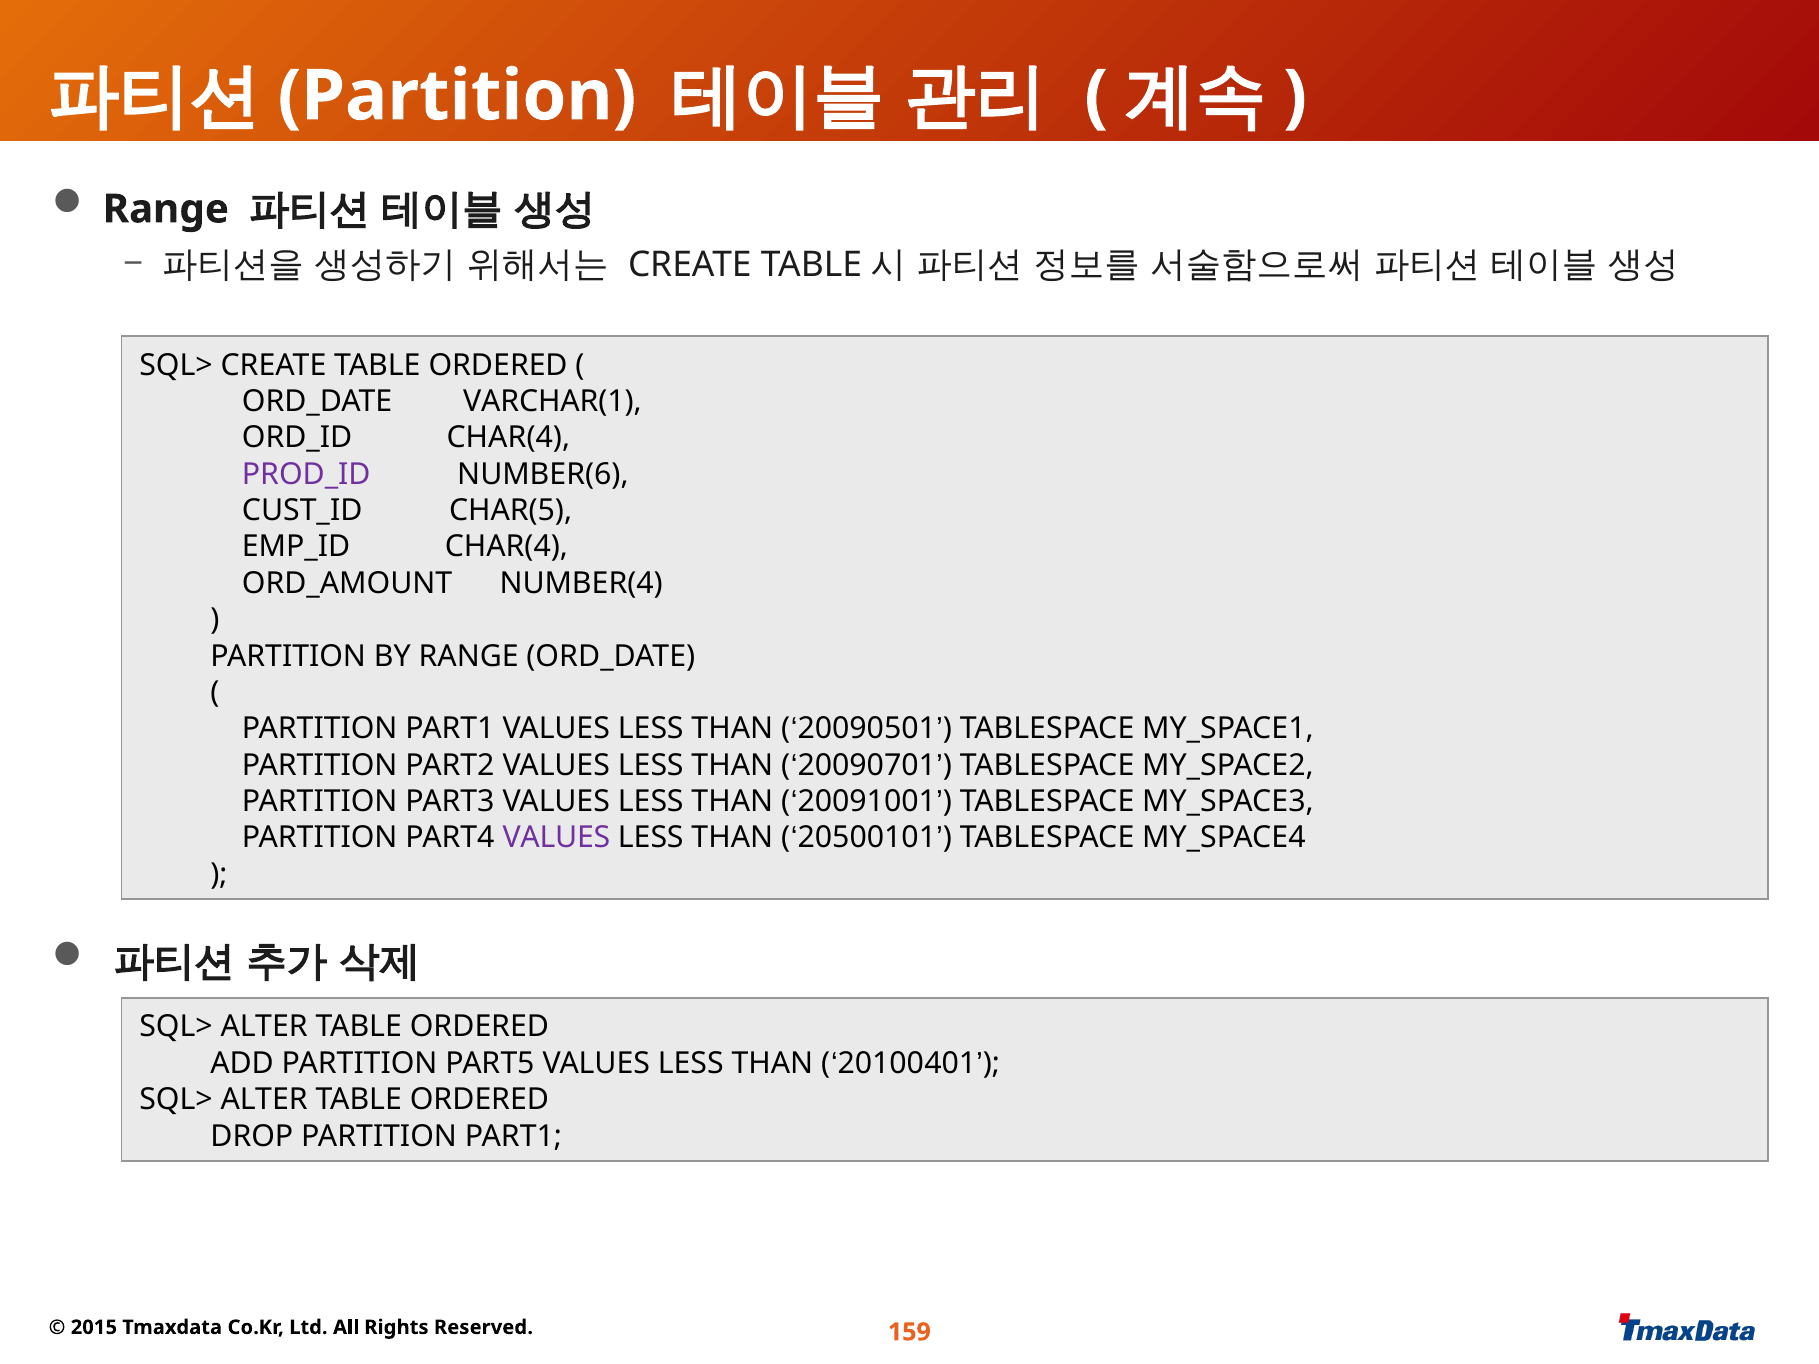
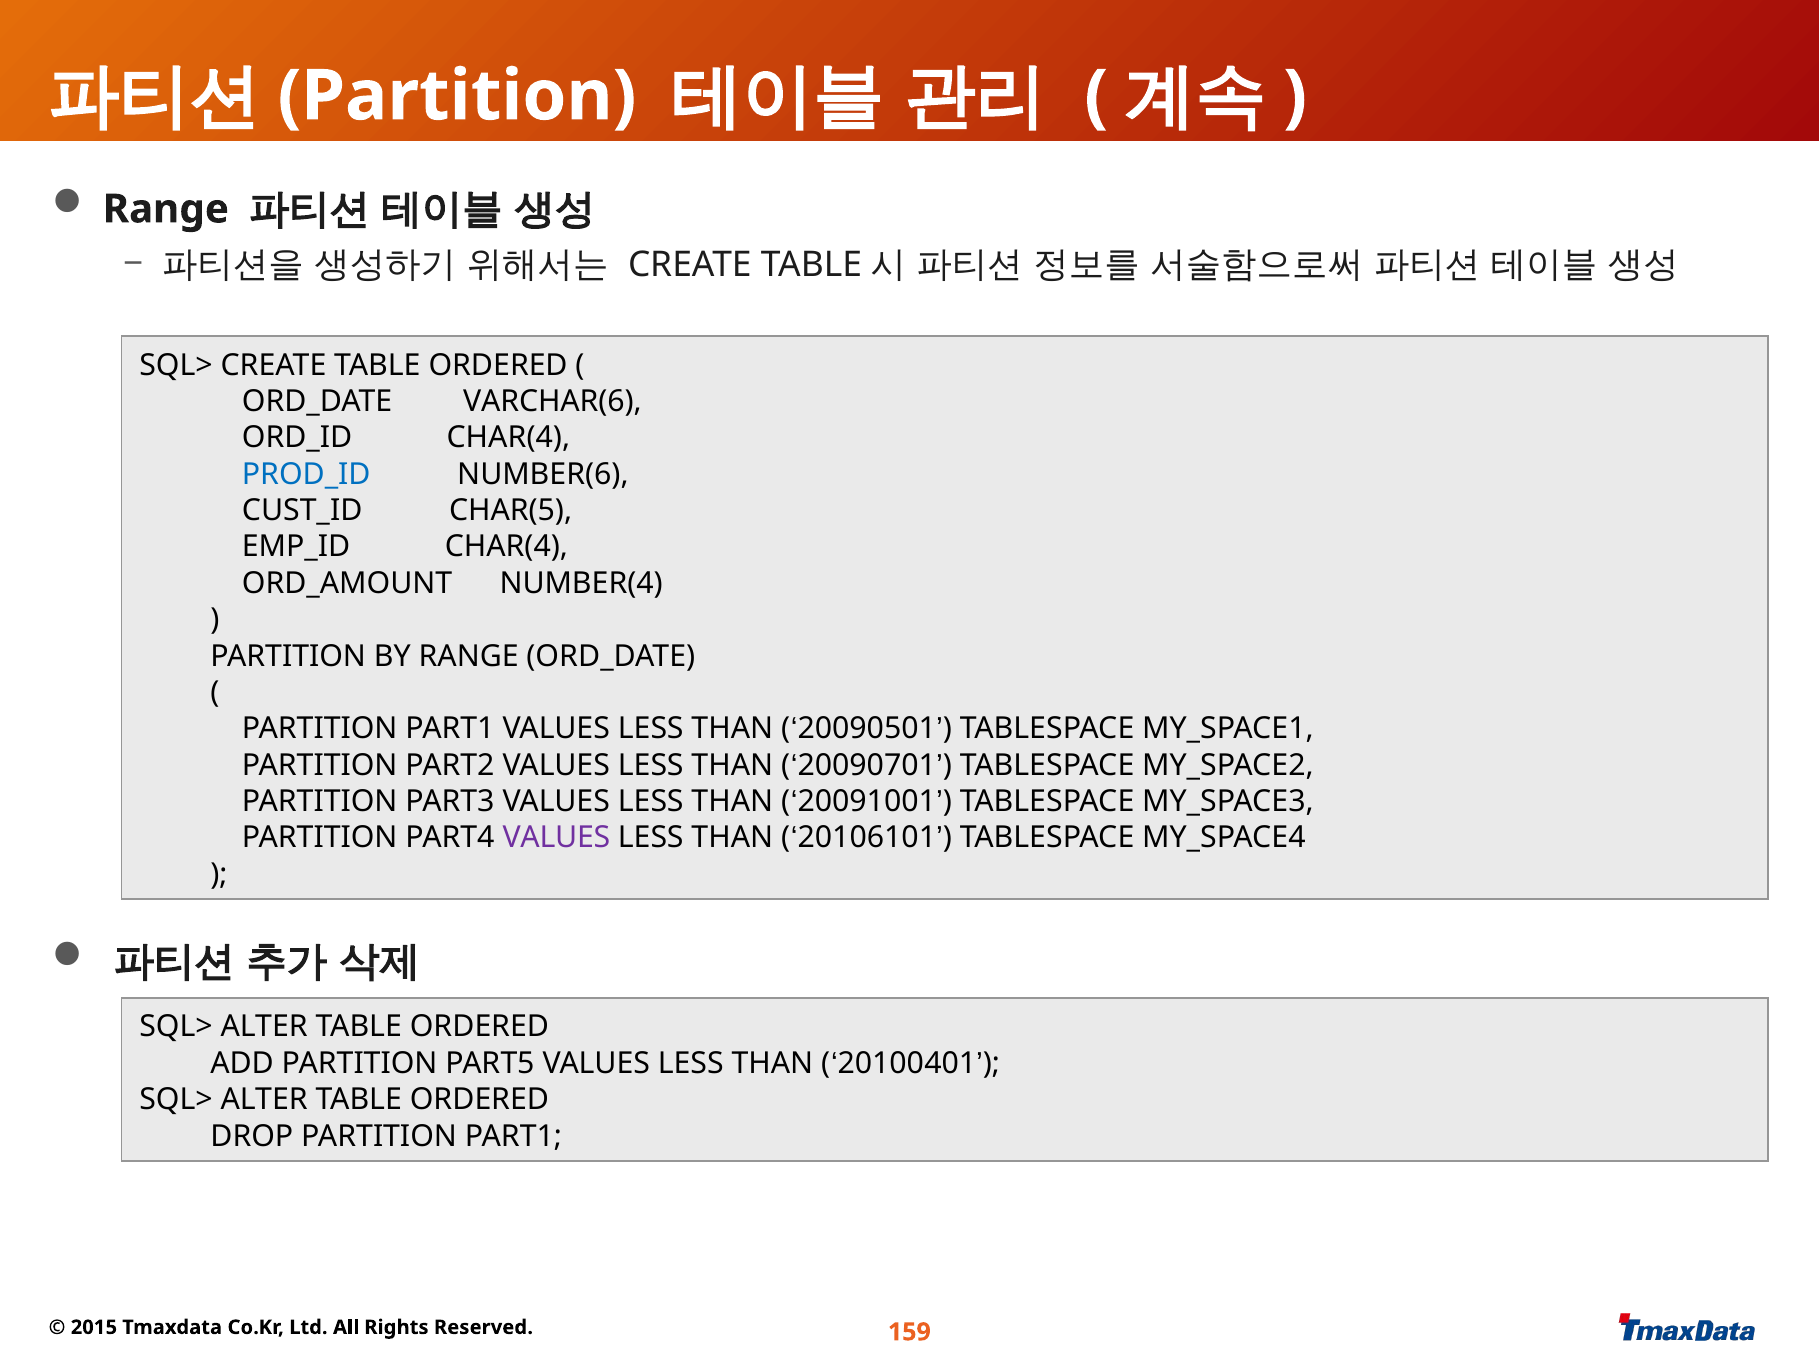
VARCHAR(1: VARCHAR(1 -> VARCHAR(6
PROD_ID colour: purple -> blue
20500101: 20500101 -> 20106101
